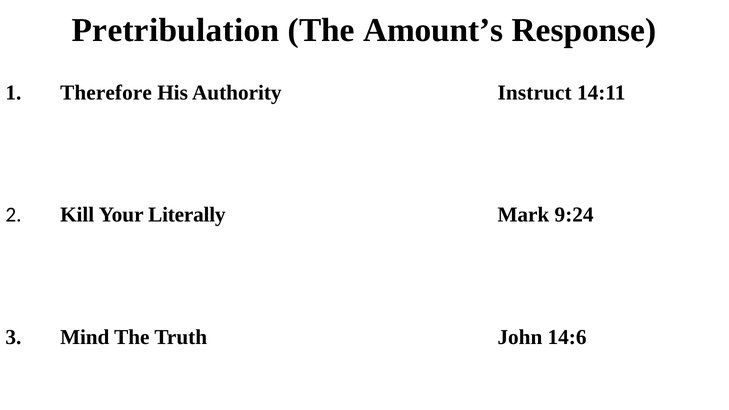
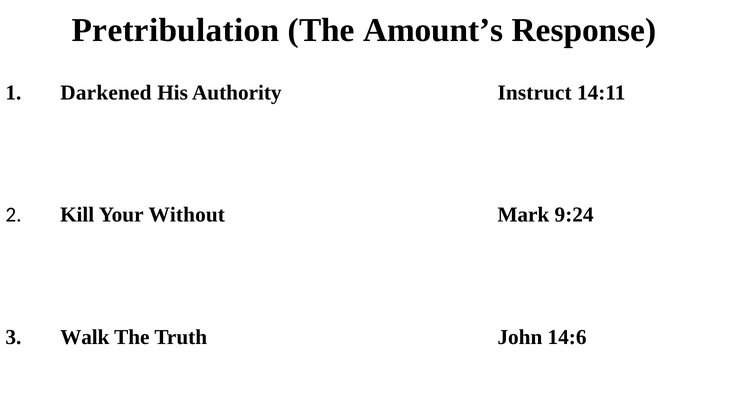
Therefore: Therefore -> Darkened
Literally: Literally -> Without
Mind: Mind -> Walk
